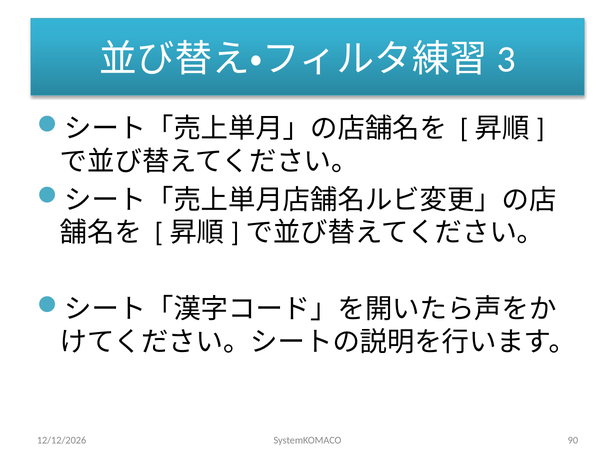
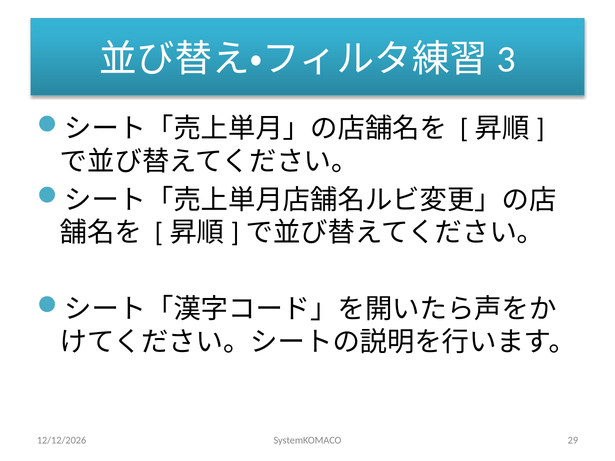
90: 90 -> 29
